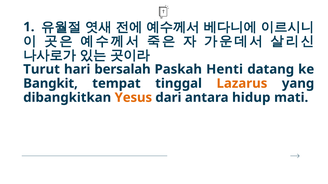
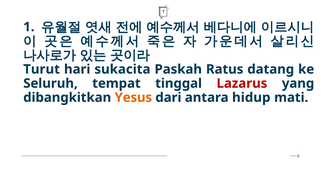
bersalah: bersalah -> sukacita
Henti: Henti -> Ratus
Bangkit: Bangkit -> Seluruh
Lazarus colour: orange -> red
